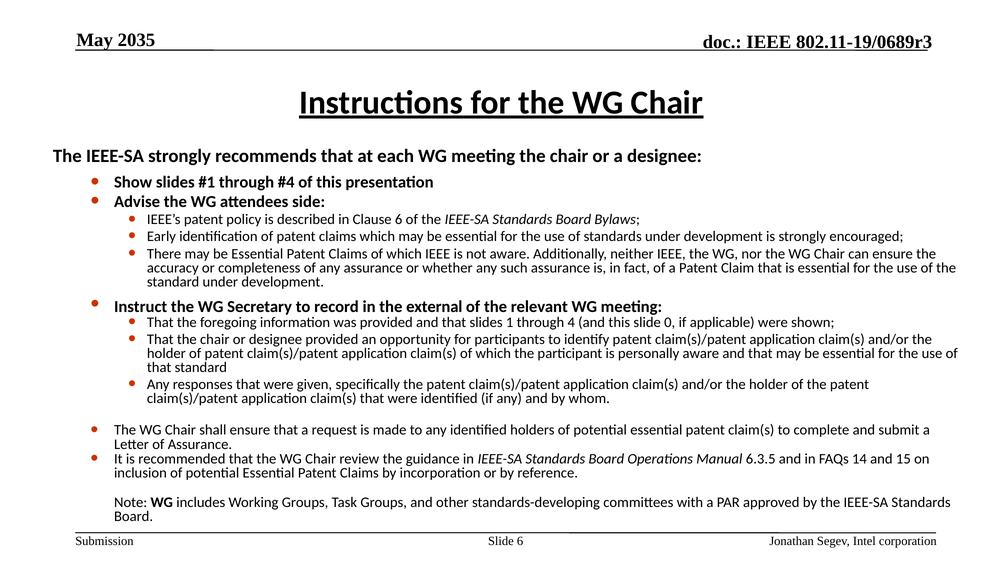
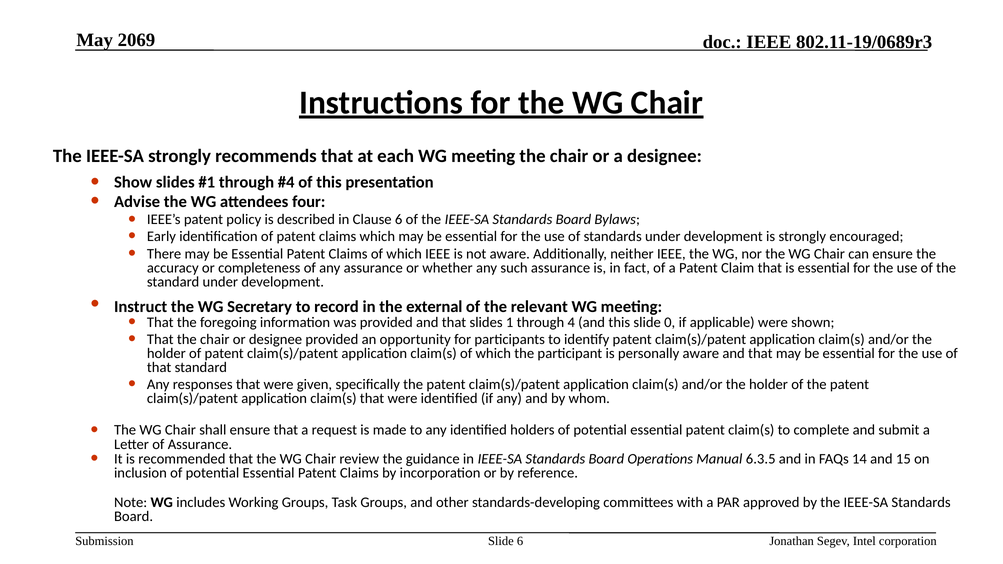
2035: 2035 -> 2069
side: side -> four
